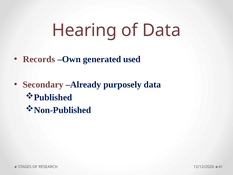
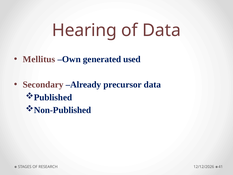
Records: Records -> Mellitus
purposely: purposely -> precursor
